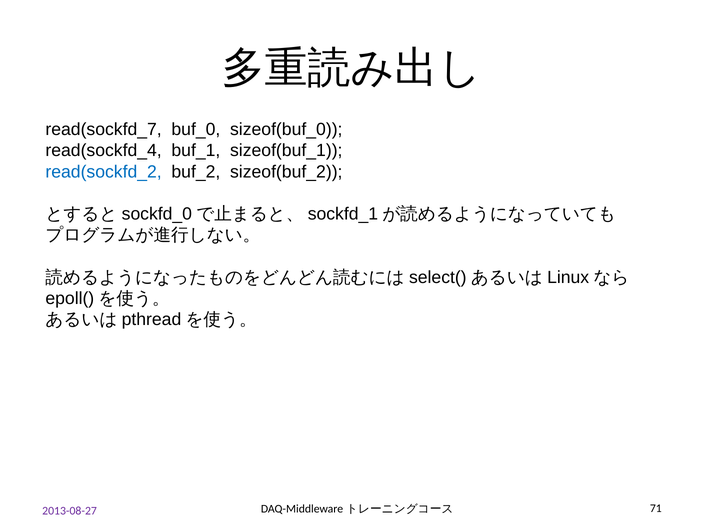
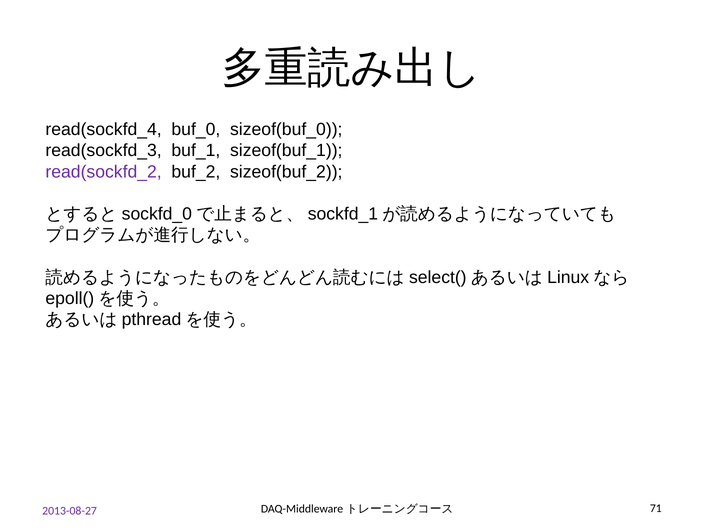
read(sockfd_7: read(sockfd_7 -> read(sockfd_4
read(sockfd_4: read(sockfd_4 -> read(sockfd_3
read(sockfd_2 colour: blue -> purple
